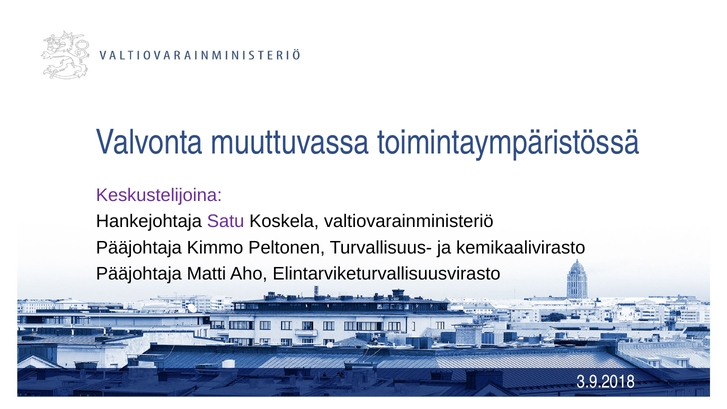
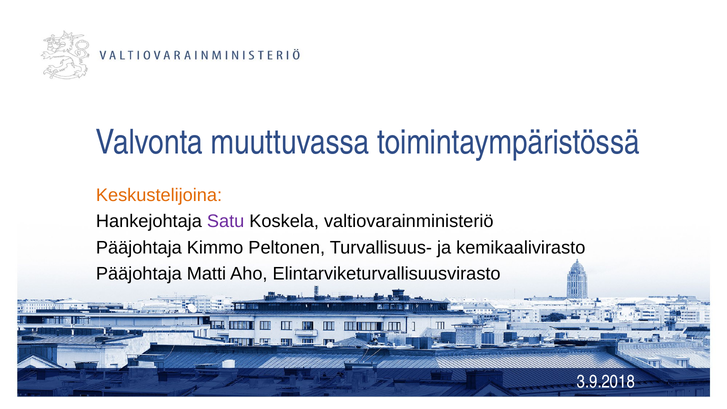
Keskustelijoina colour: purple -> orange
